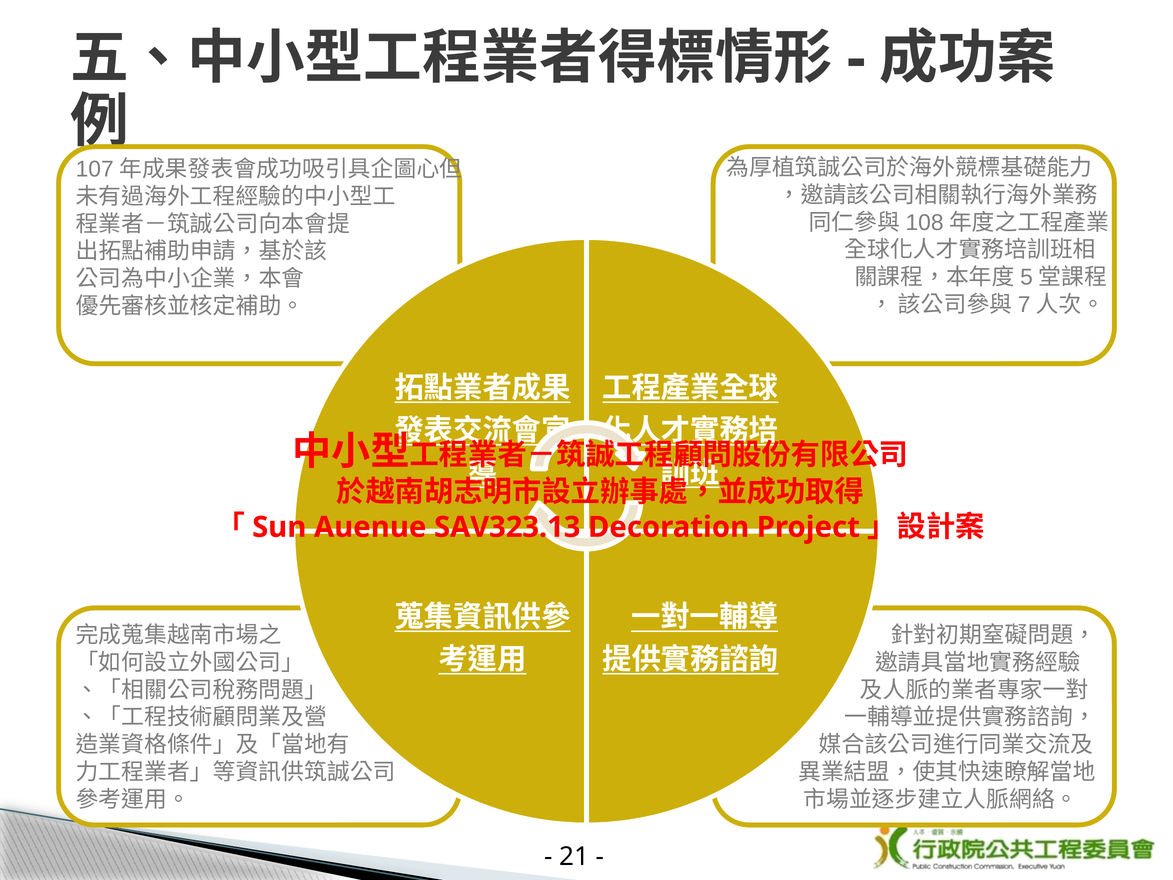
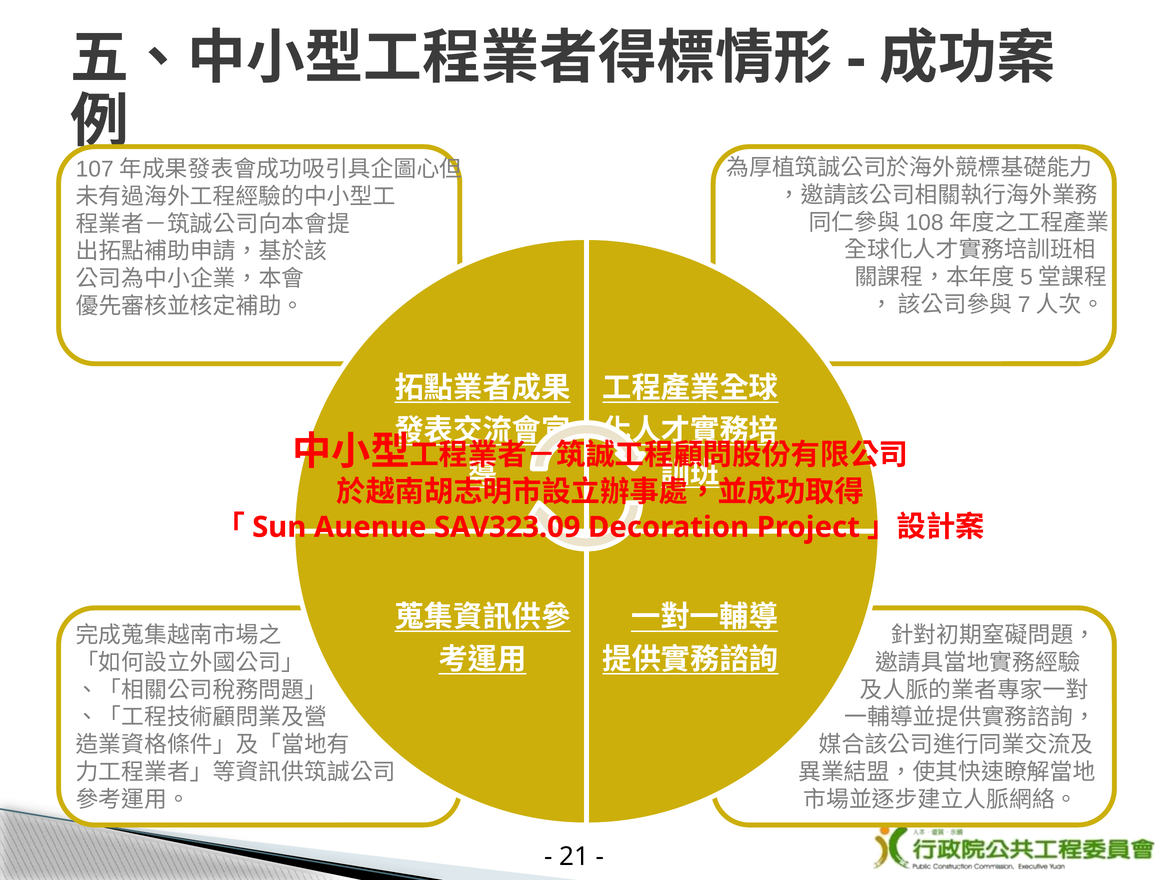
SAV323.13: SAV323.13 -> SAV323.09
